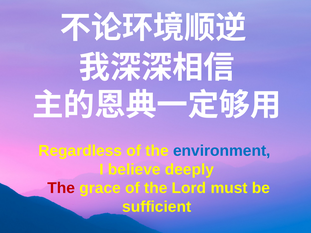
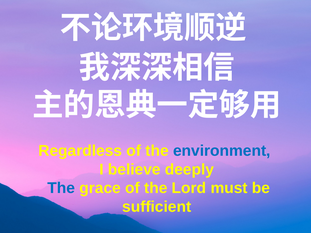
The at (61, 188) colour: red -> blue
